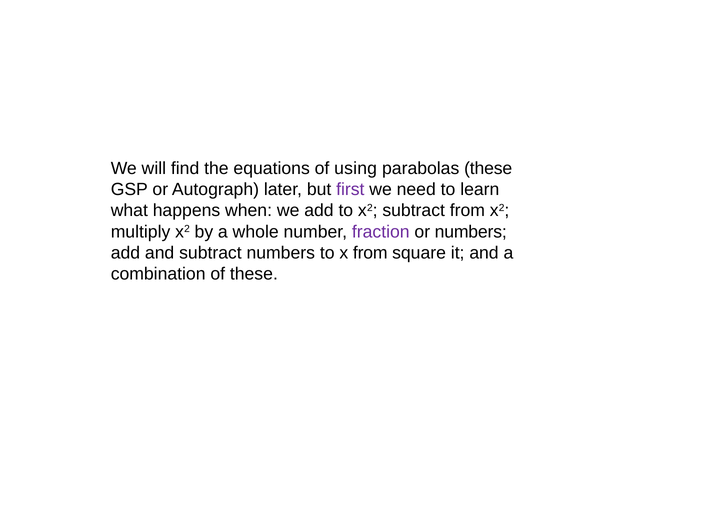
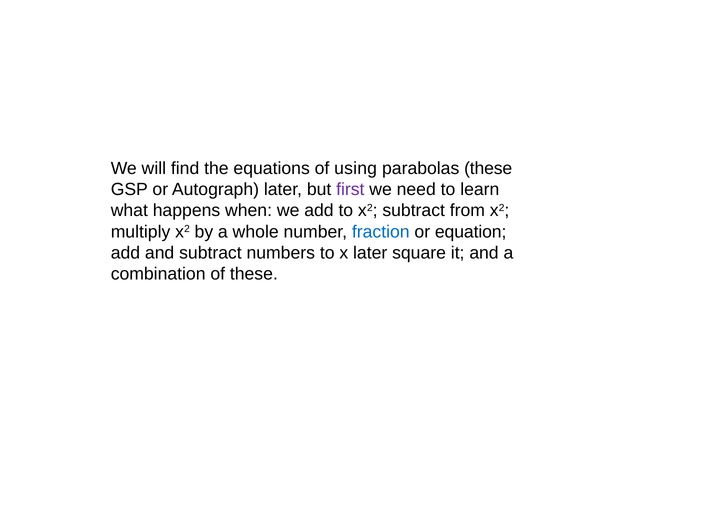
fraction colour: purple -> blue
or numbers: numbers -> equation
x from: from -> later
